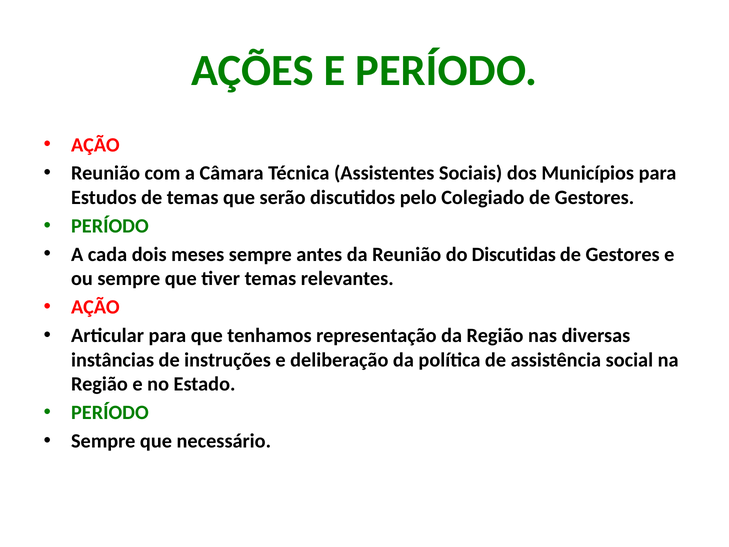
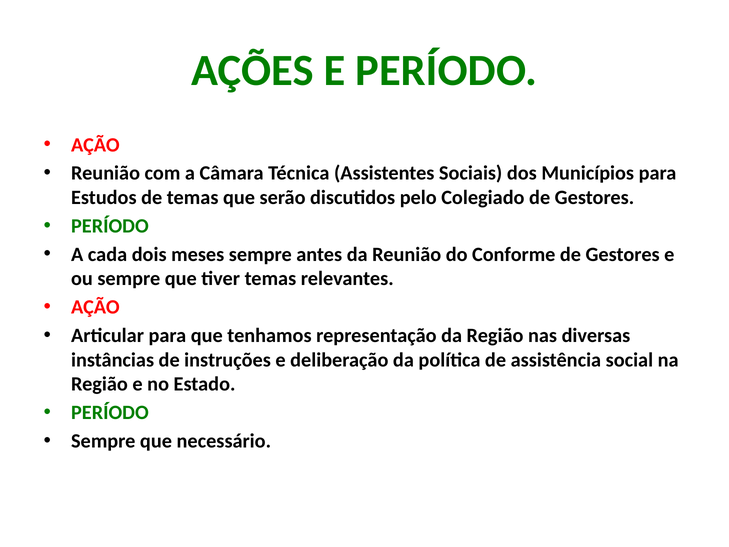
Discutidas: Discutidas -> Conforme
